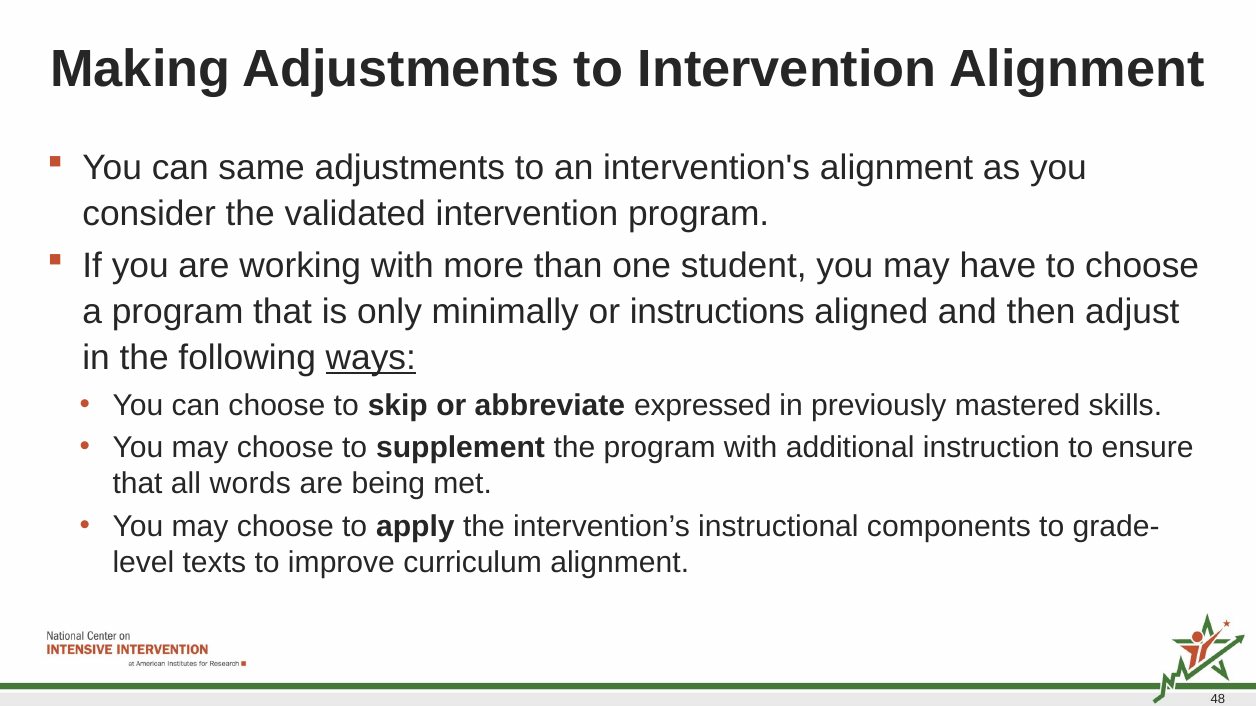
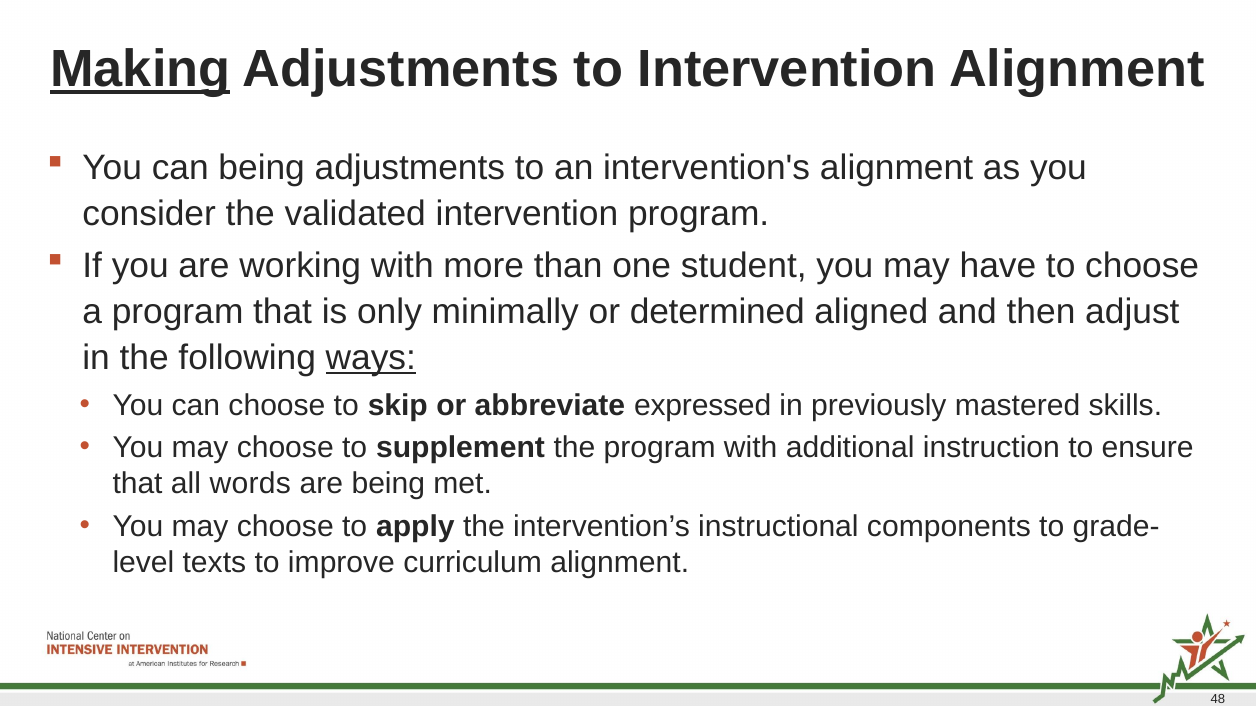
Making underline: none -> present
can same: same -> being
instructions: instructions -> determined
